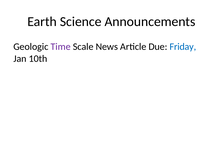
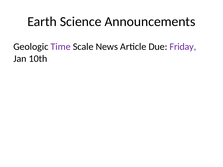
Friday colour: blue -> purple
